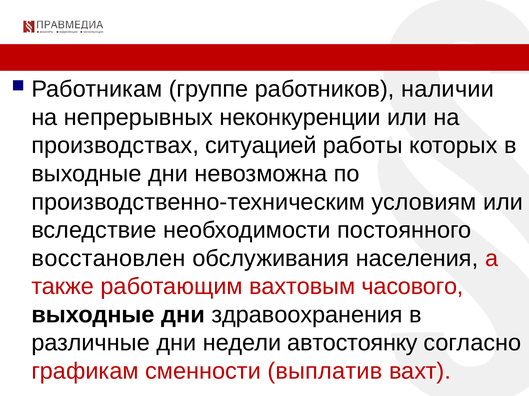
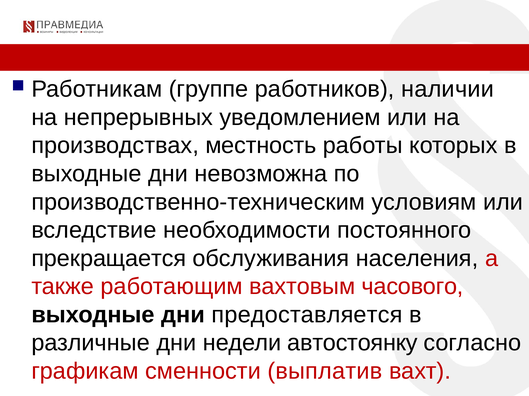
неконкуренции: неконкуренции -> уведомлением
ситуацией: ситуацией -> местность
восстановлен: восстановлен -> прекращается
здравоохранения: здравоохранения -> предоставляется
